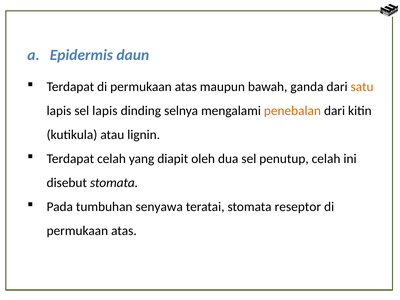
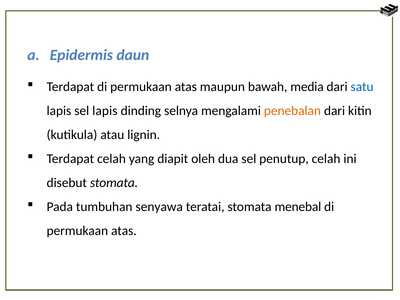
ganda: ganda -> media
satu colour: orange -> blue
reseptor: reseptor -> menebal
